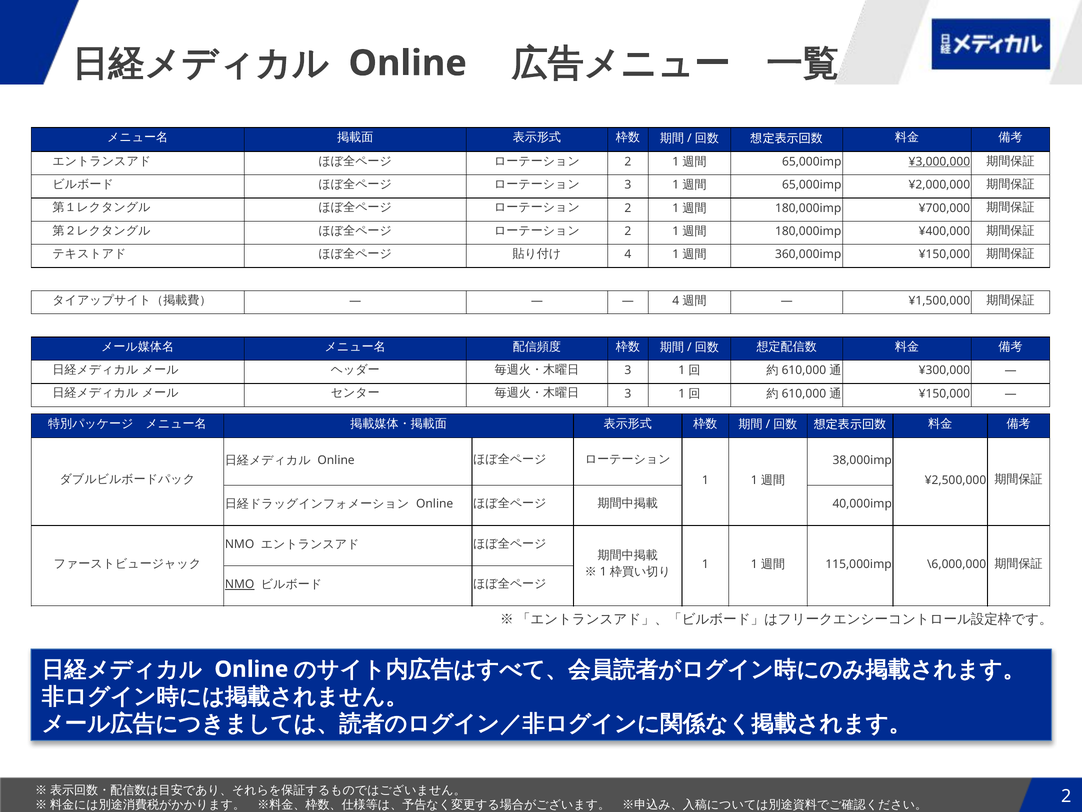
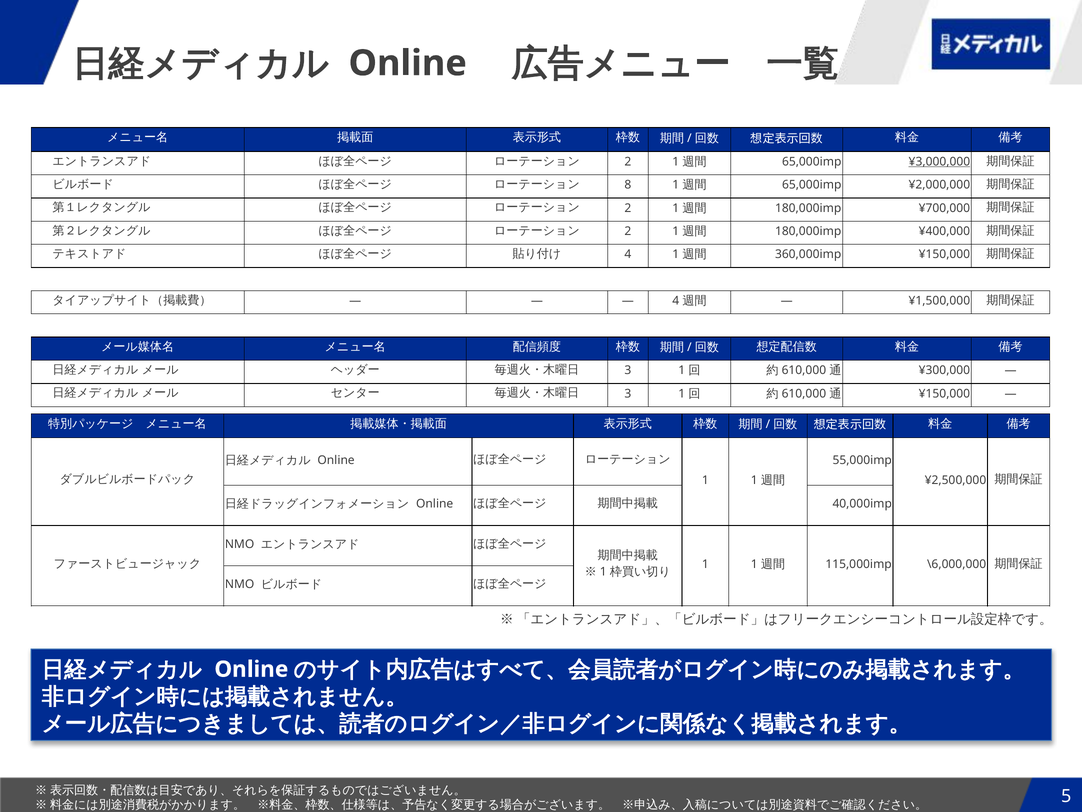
3 at (628, 185): 3 -> 8
38,000imp: 38,000imp -> 55,000imp
NMO at (240, 584) underline: present -> none
2 at (1066, 796): 2 -> 5
